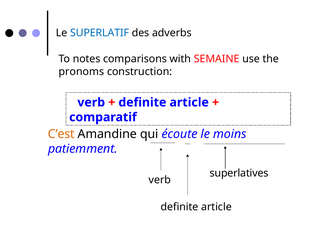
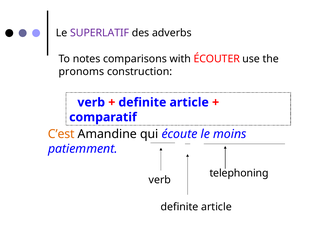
SUPERLATIF colour: blue -> purple
SEMAINE: SEMAINE -> ÉCOUTER
superlatives: superlatives -> telephoning
